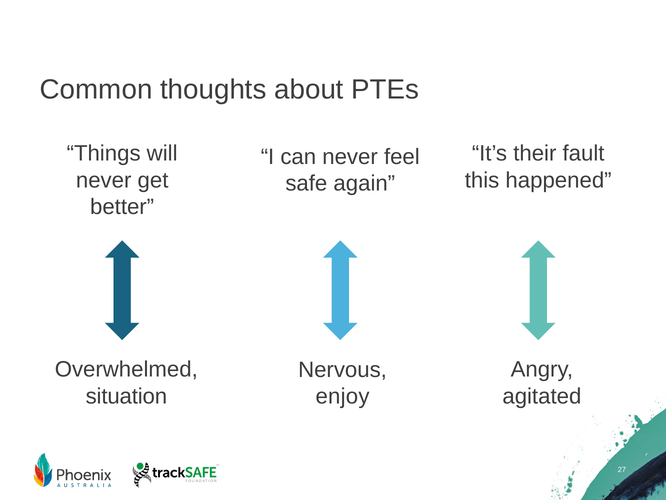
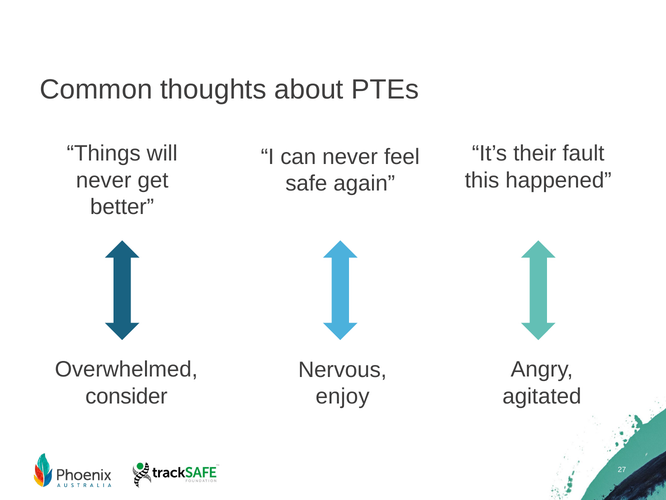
situation: situation -> consider
